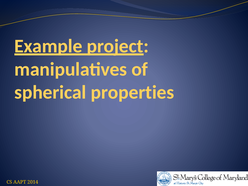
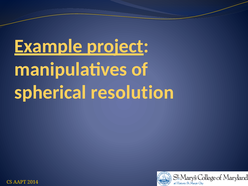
properties: properties -> resolution
